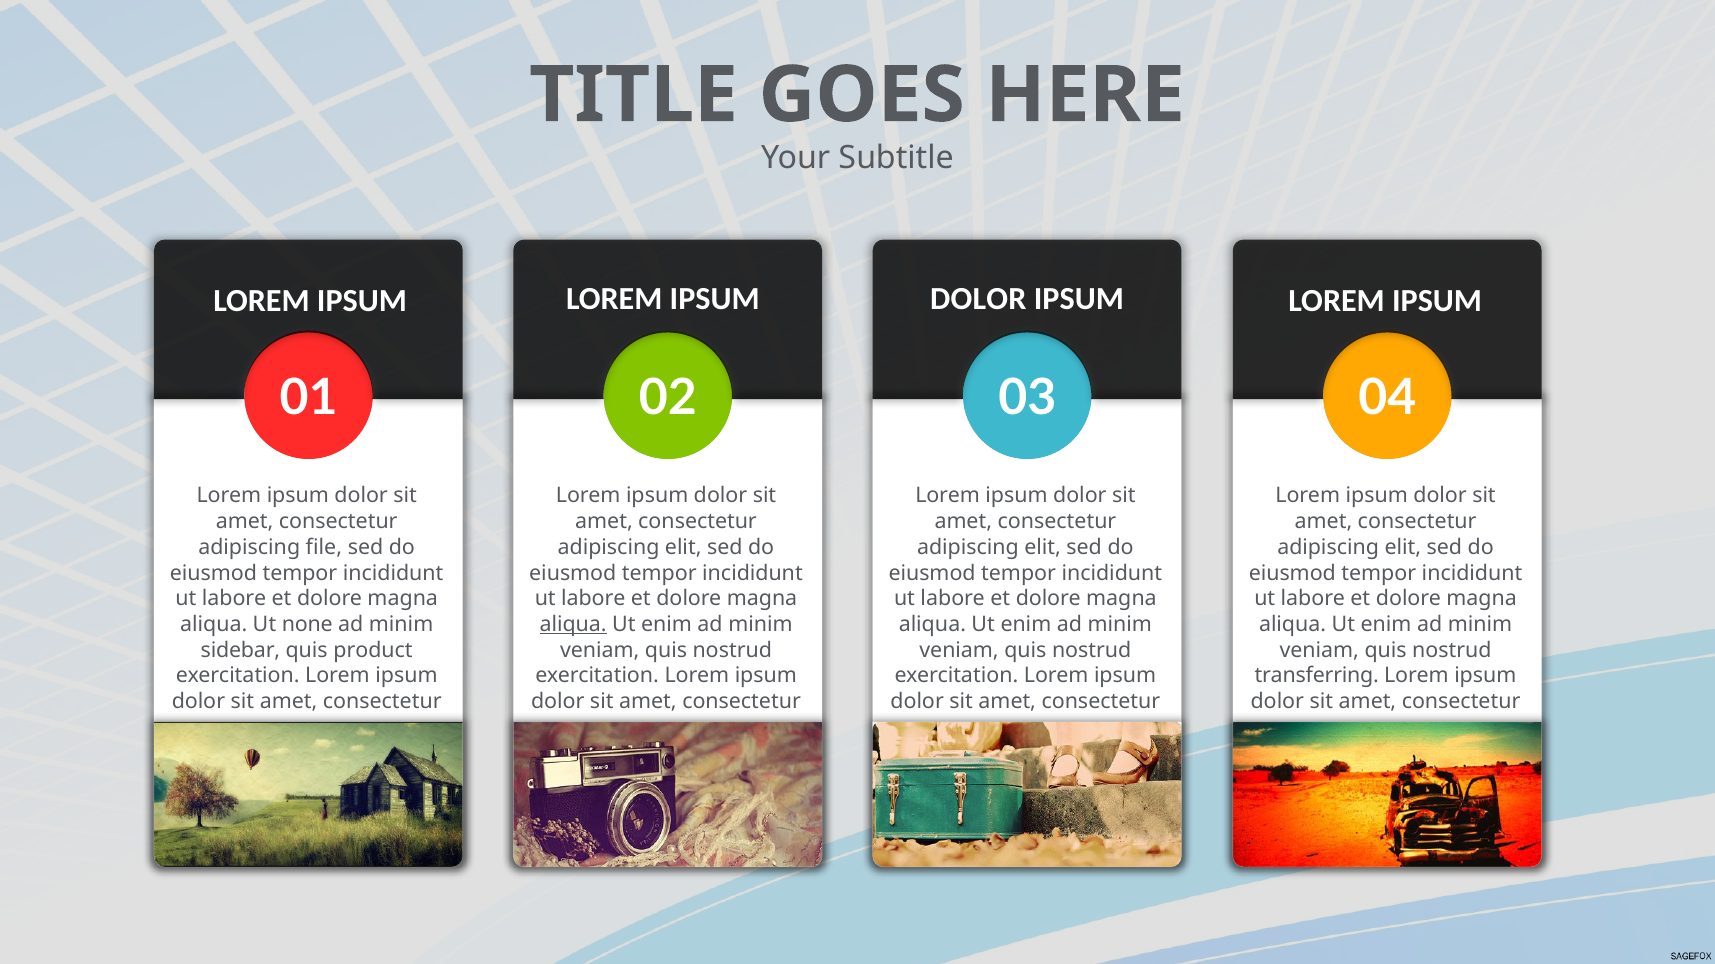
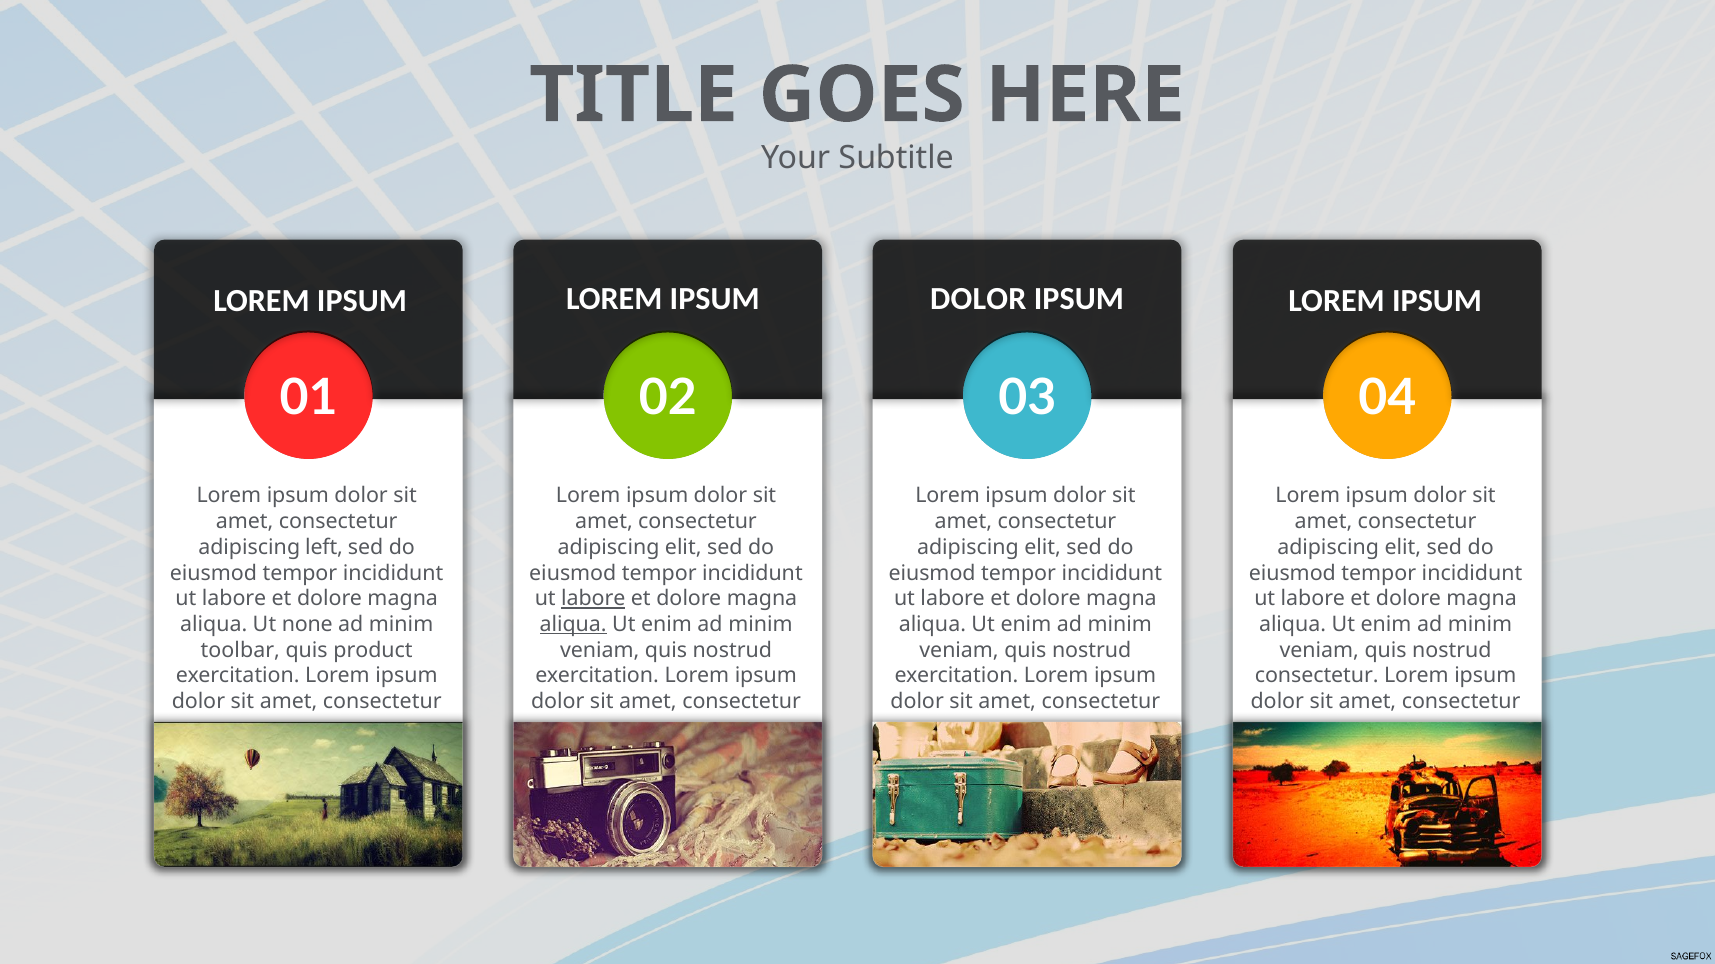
file: file -> left
labore at (593, 599) underline: none -> present
sidebar: sidebar -> toolbar
transferring at (1317, 676): transferring -> consectetur
